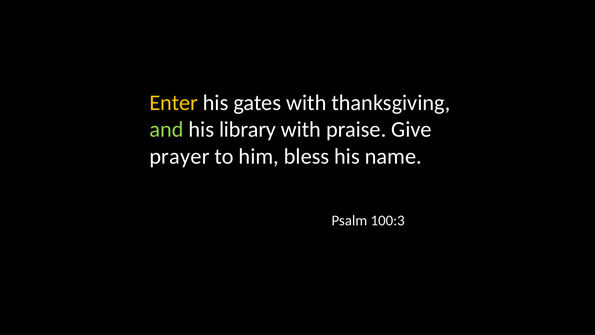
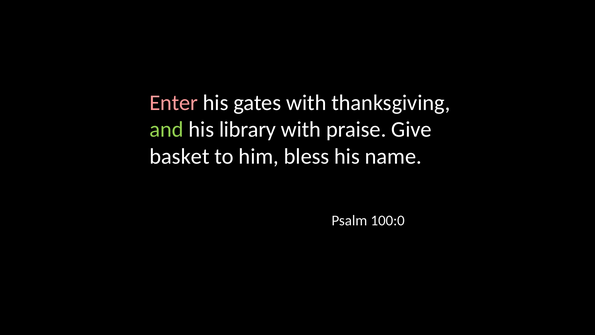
Enter colour: yellow -> pink
prayer: prayer -> basket
100:3: 100:3 -> 100:0
